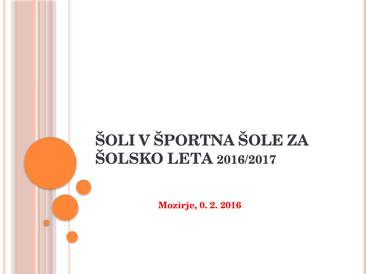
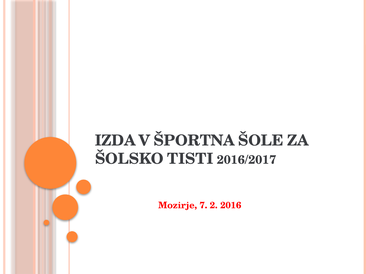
ŠOLI: ŠOLI -> IZDA
LETA: LETA -> TISTI
0: 0 -> 7
